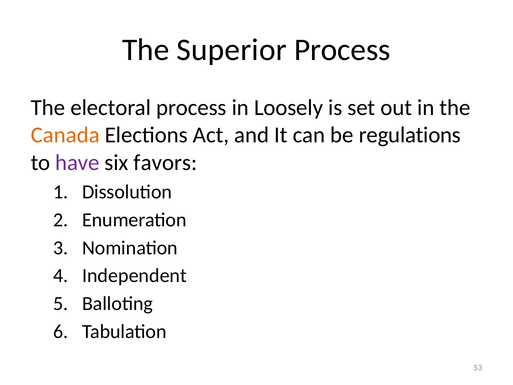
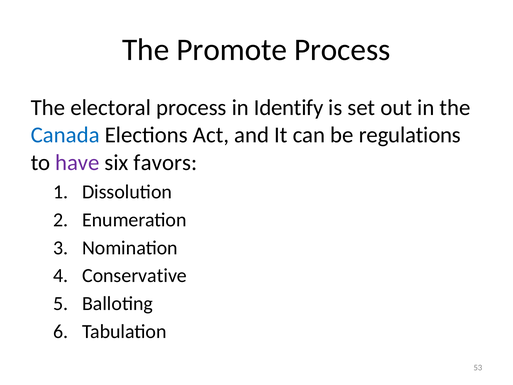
Superior: Superior -> Promote
Loosely: Loosely -> Identify
Canada colour: orange -> blue
Independent: Independent -> Conservative
